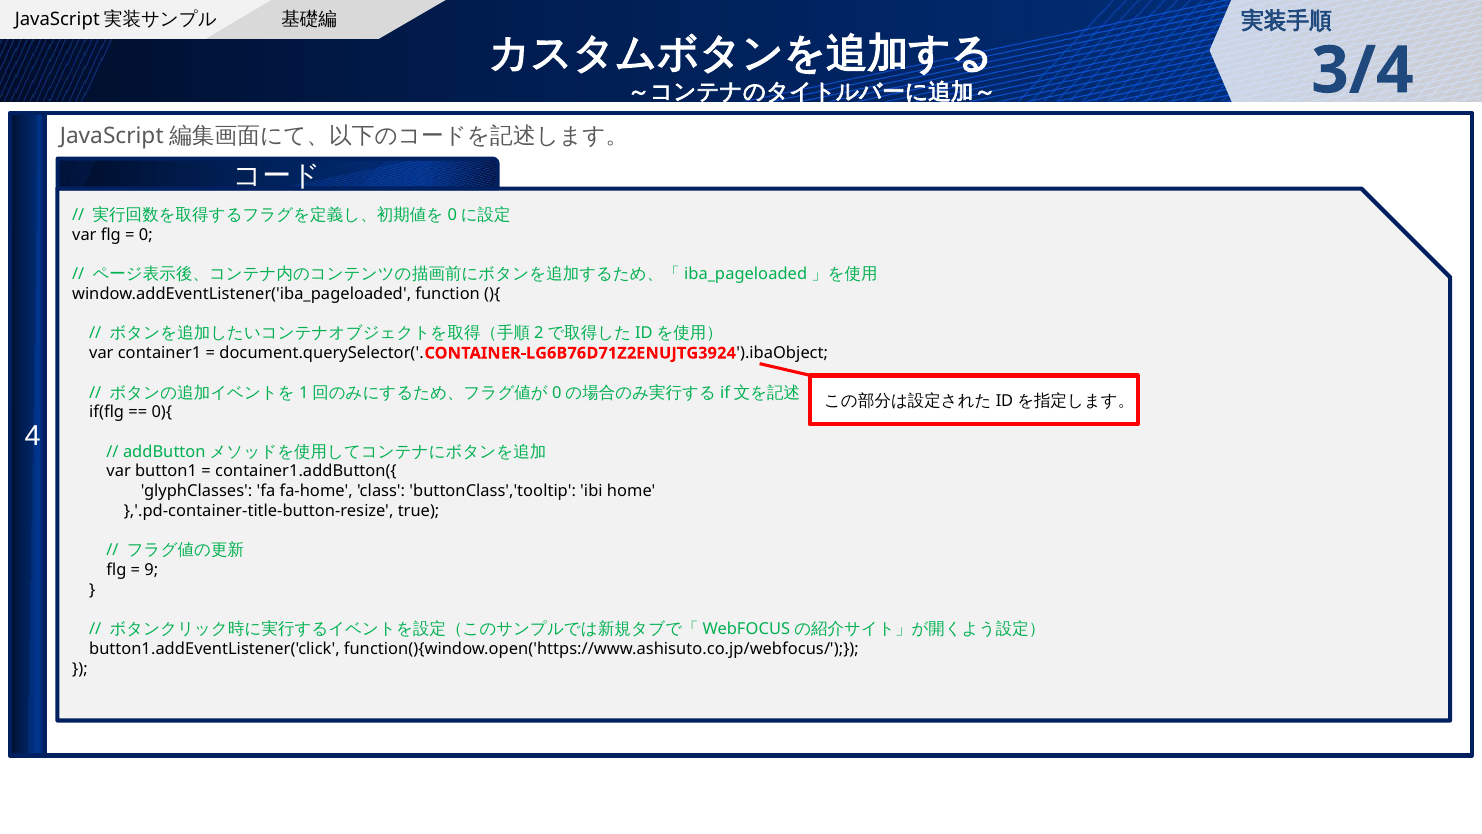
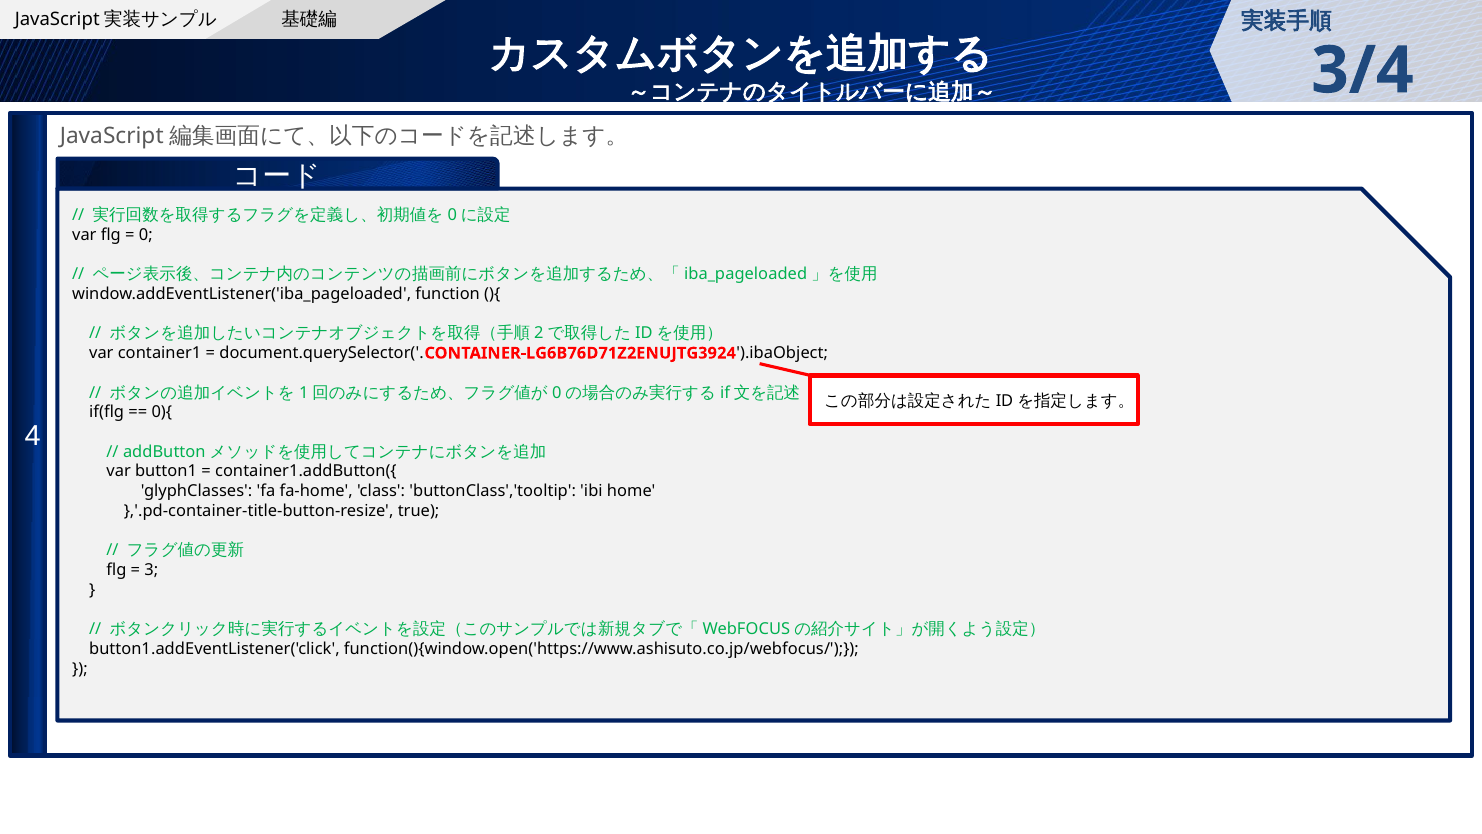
9: 9 -> 3
